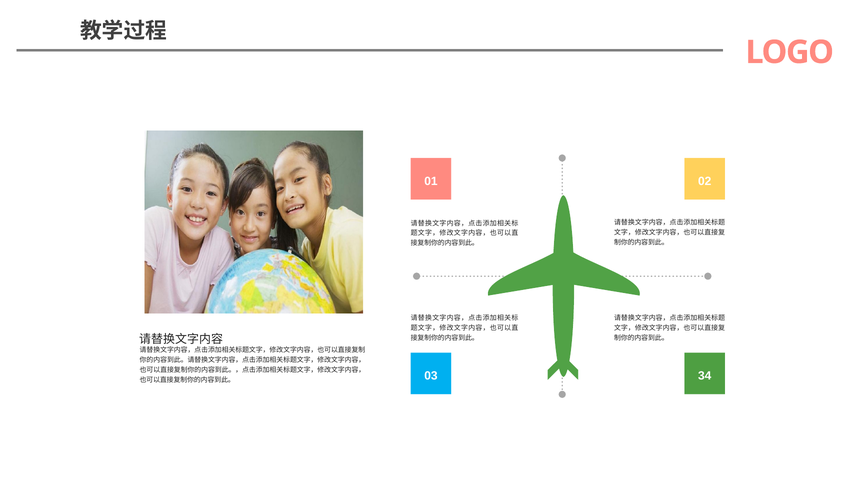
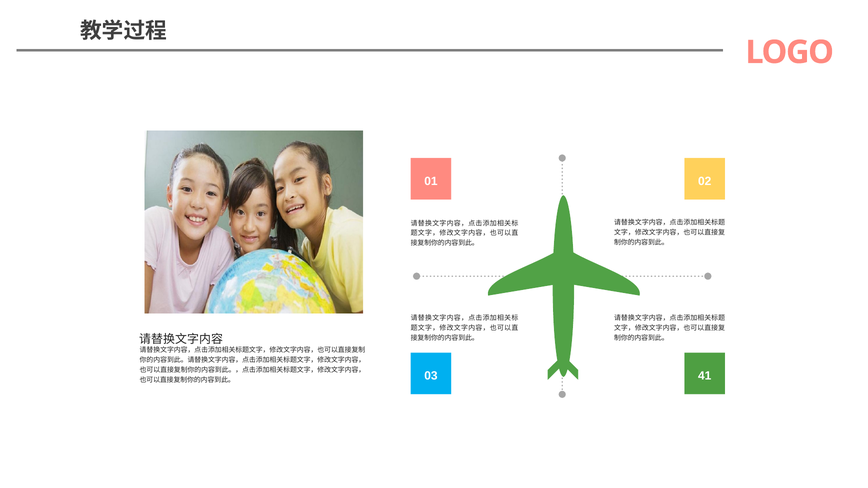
34: 34 -> 41
